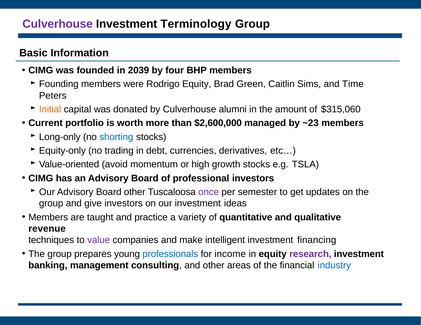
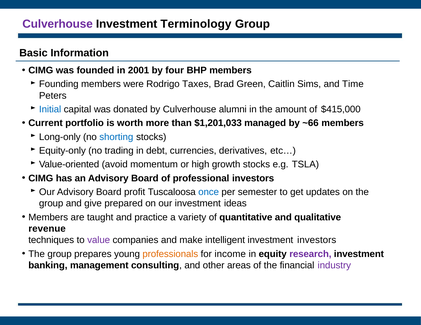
2039: 2039 -> 2001
Rodrigo Equity: Equity -> Taxes
Initial colour: orange -> blue
$315,060: $315,060 -> $415,000
$2,600,000: $2,600,000 -> $1,201,033
~23: ~23 -> ~66
Board other: other -> profit
once colour: purple -> blue
give investors: investors -> prepared
investment financing: financing -> investors
professionals colour: blue -> orange
industry colour: blue -> purple
